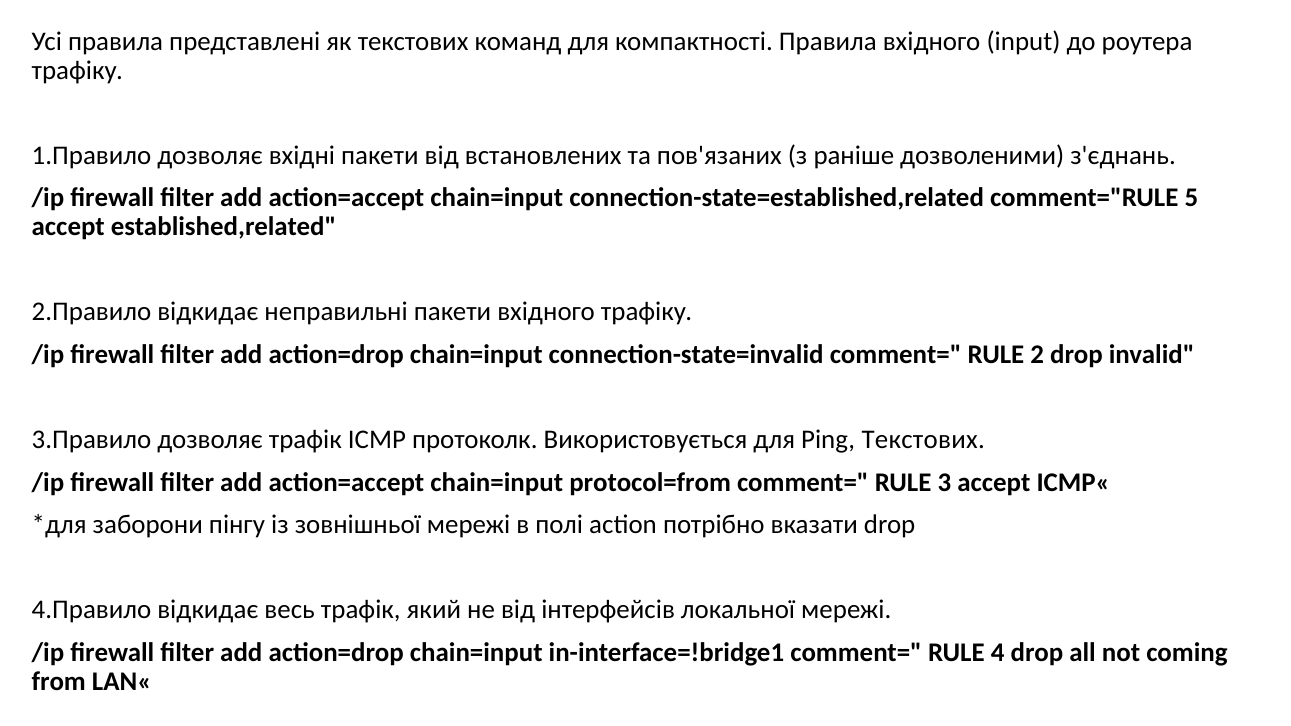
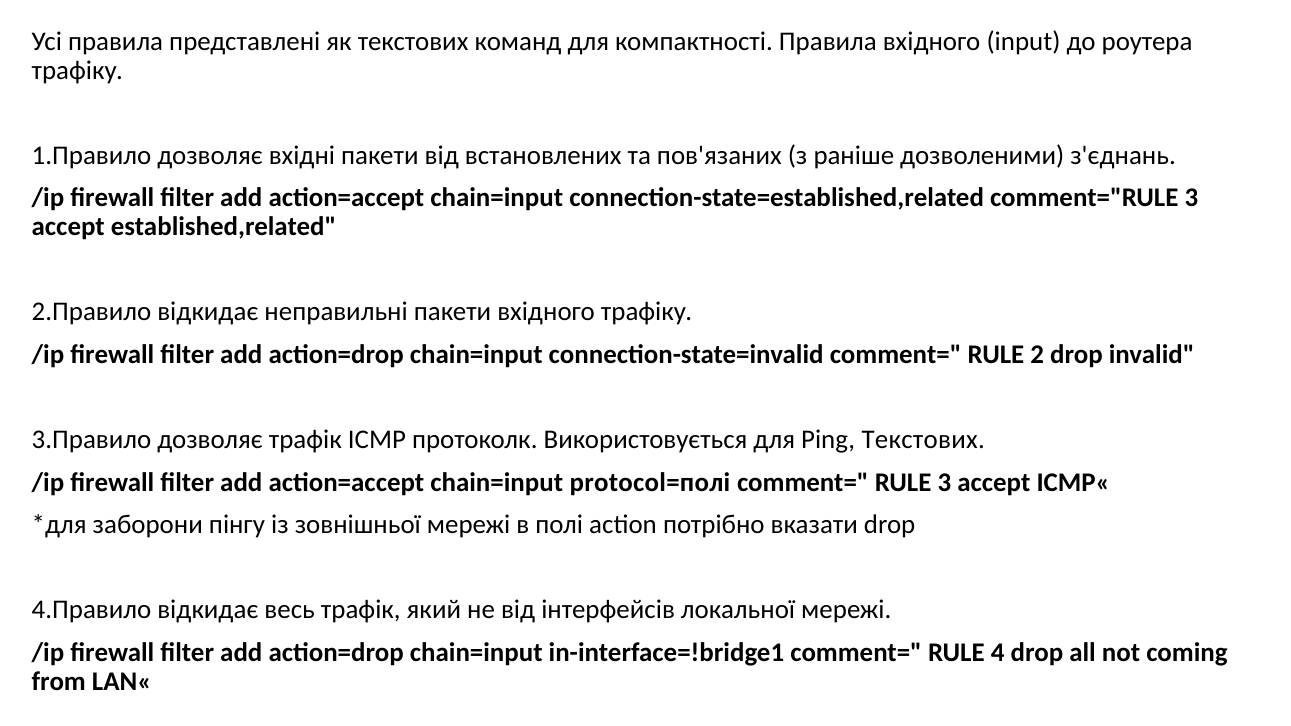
comment="RULE 5: 5 -> 3
protocol=from: protocol=from -> protocol=полі
